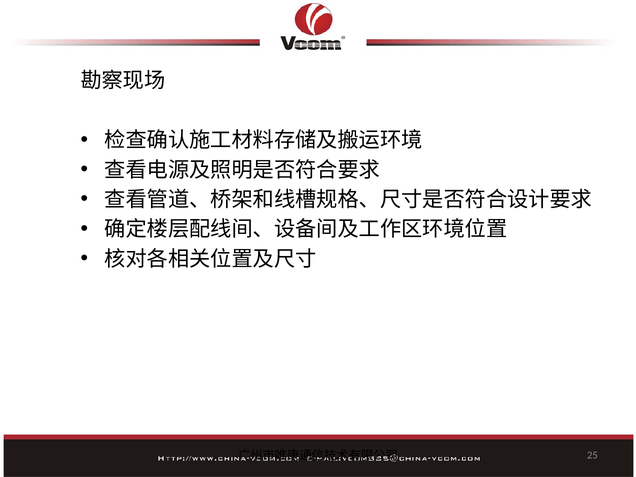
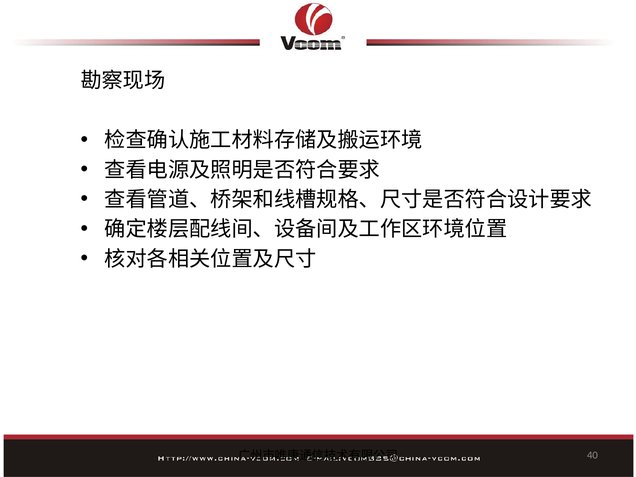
25: 25 -> 40
